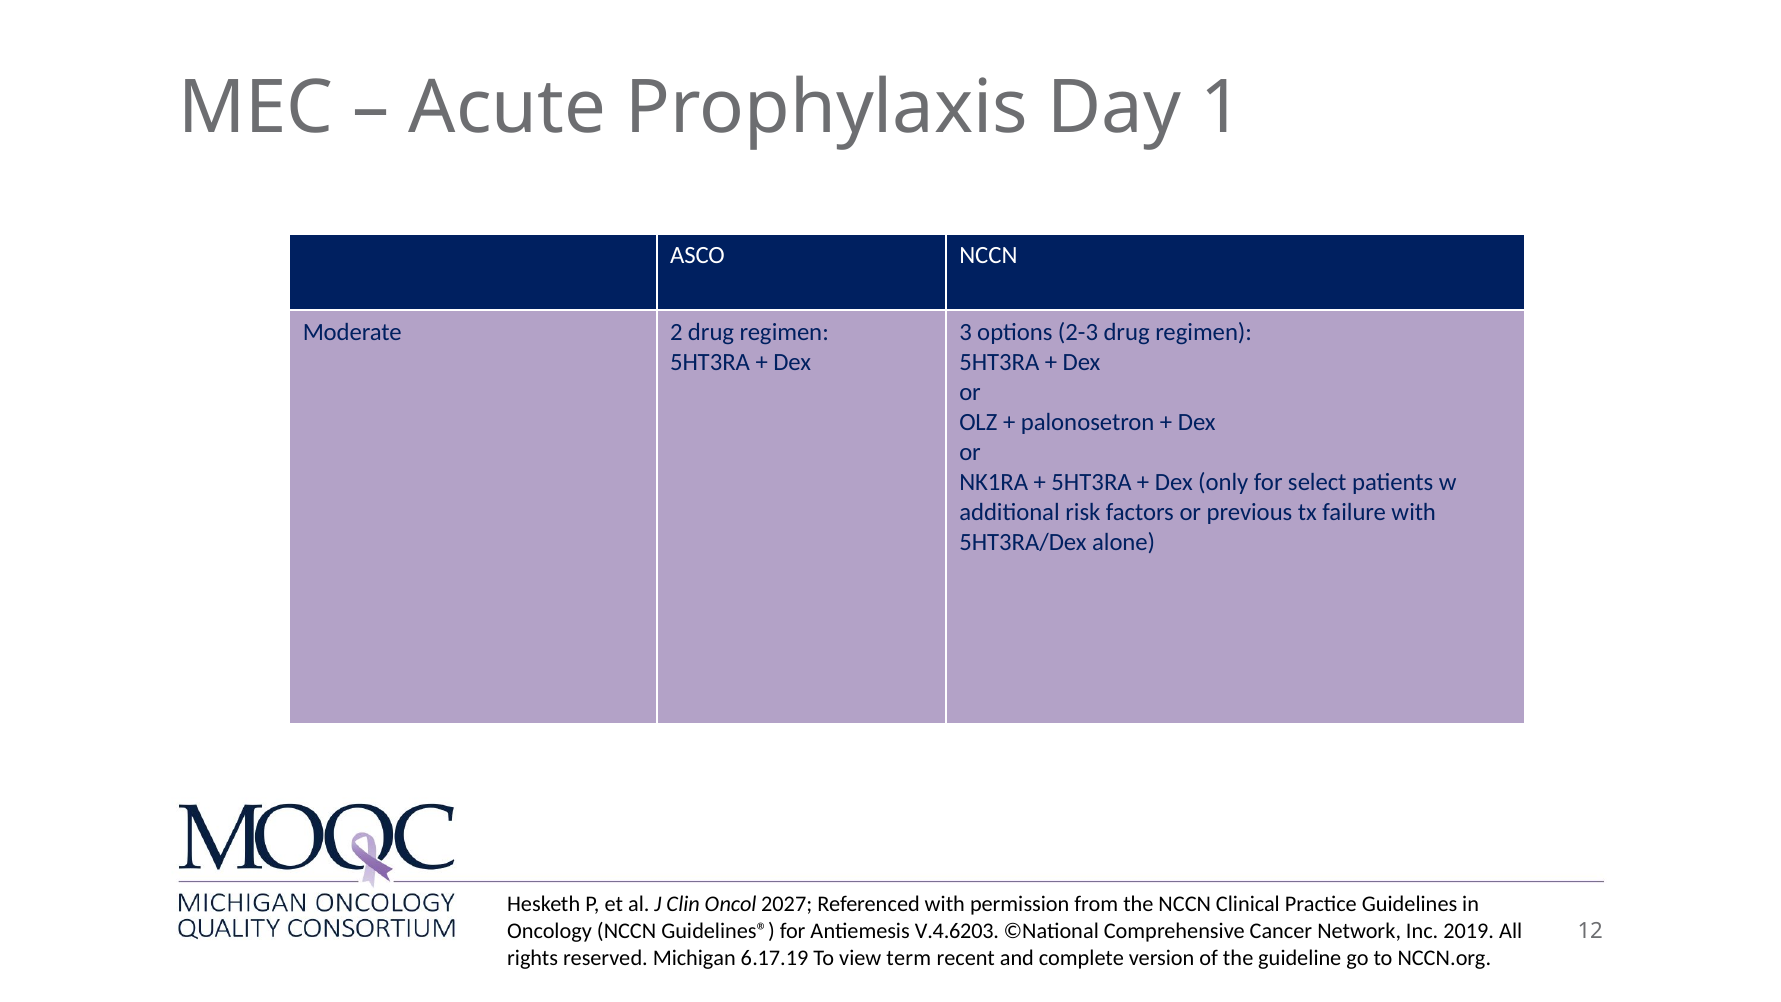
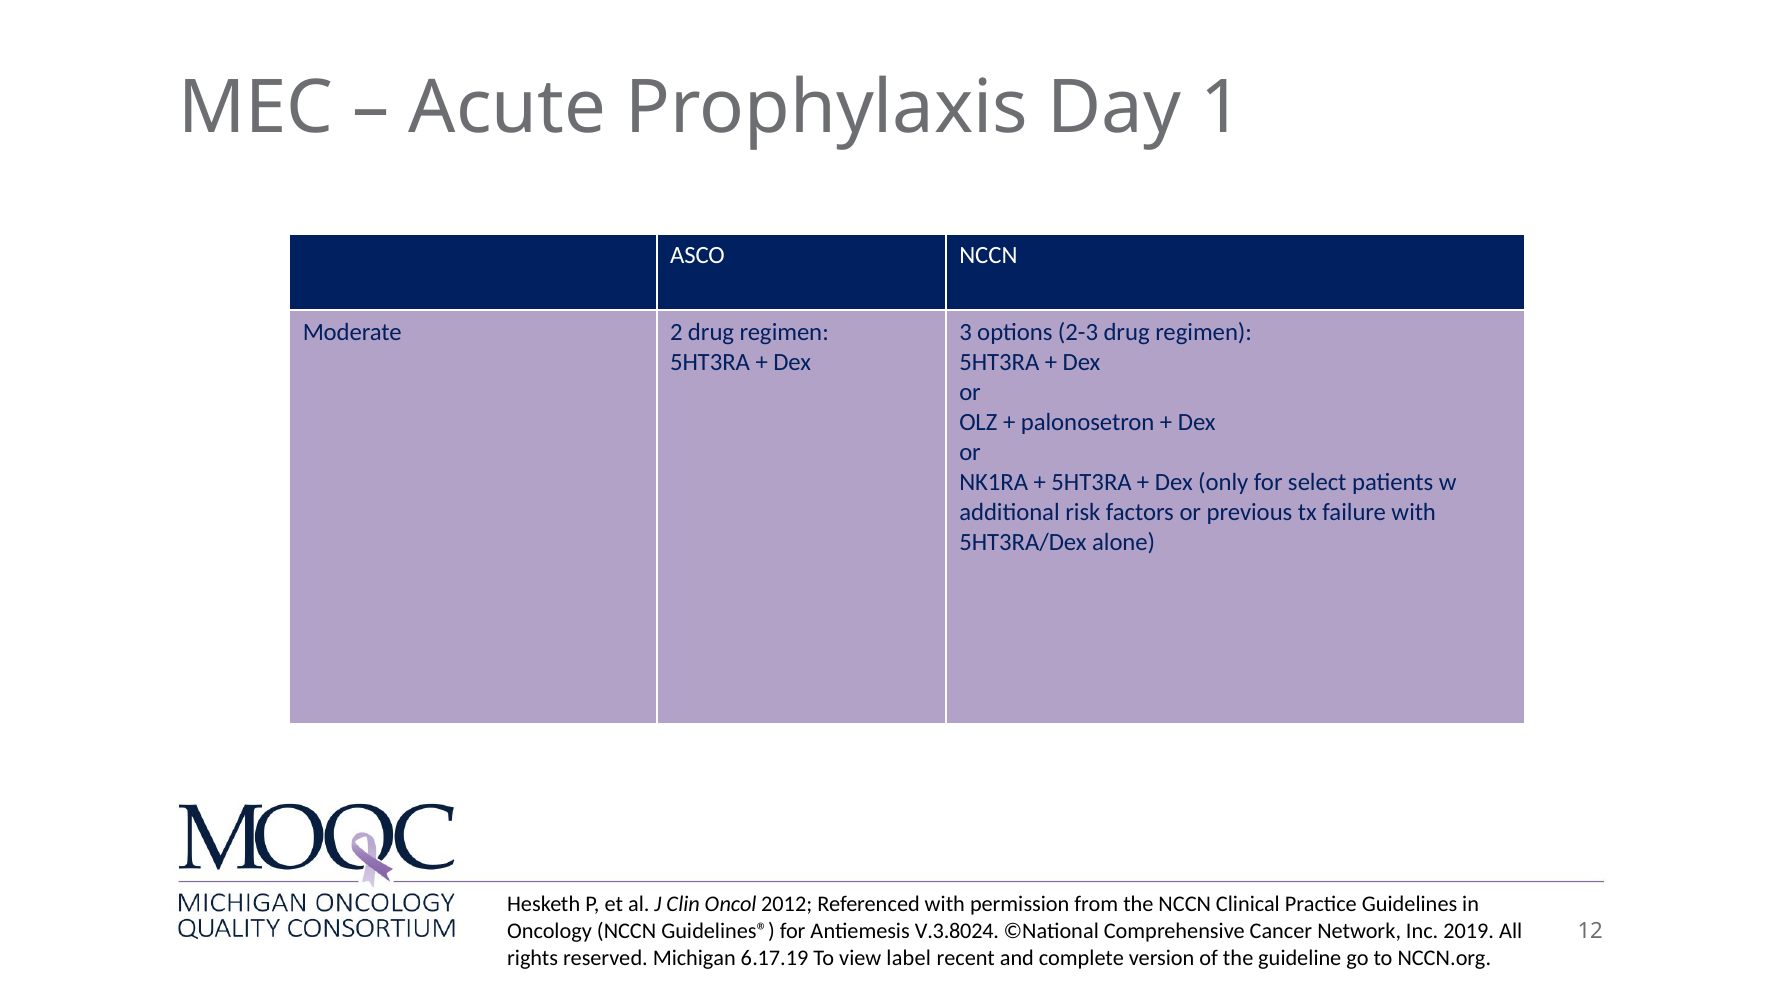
2027: 2027 -> 2012
V.4.6203: V.4.6203 -> V.3.8024
term: term -> label
